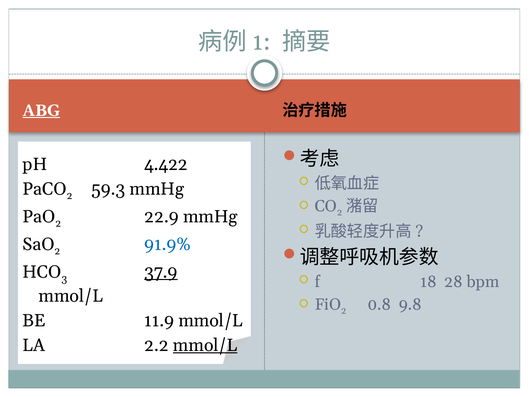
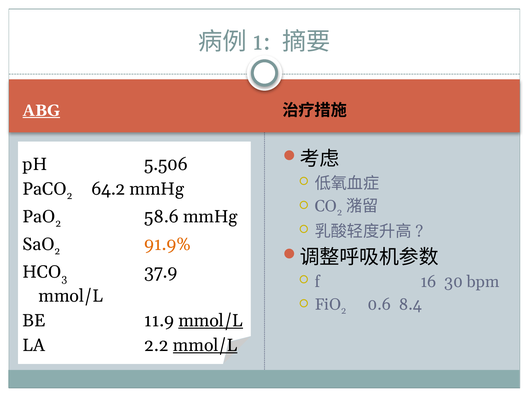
4.422: 4.422 -> 5.506
59.3: 59.3 -> 64.2
22.9: 22.9 -> 58.6
91.9% colour: blue -> orange
37.9 underline: present -> none
18: 18 -> 16
28: 28 -> 30
0.8: 0.8 -> 0.6
9.8: 9.8 -> 8.4
mmol/L at (211, 320) underline: none -> present
